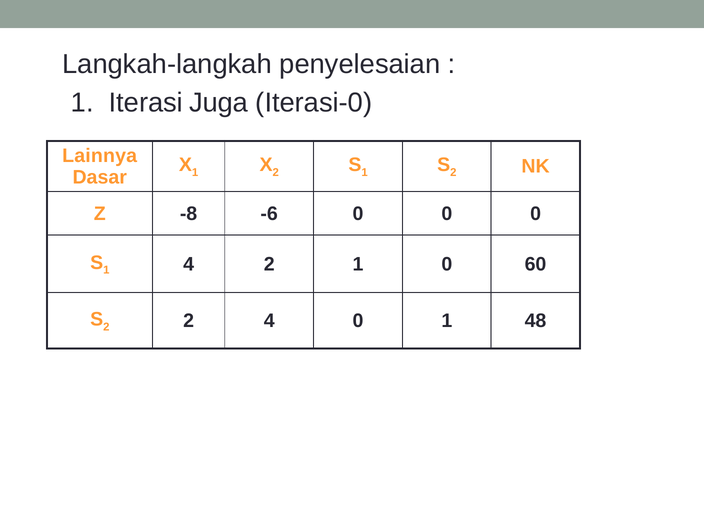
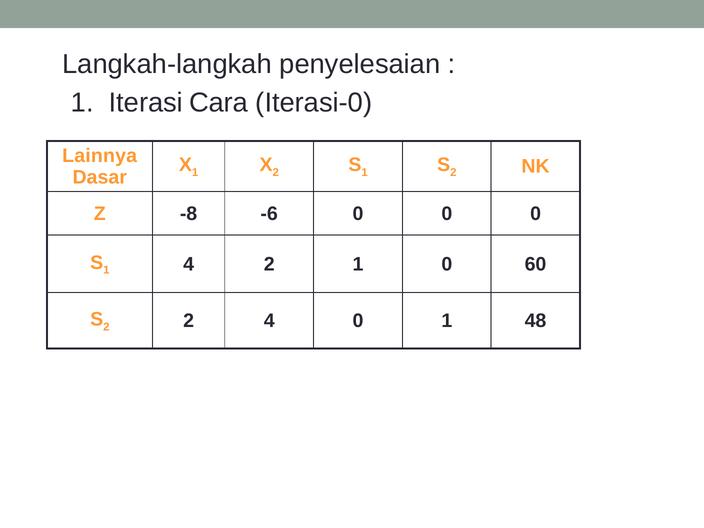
Juga: Juga -> Cara
